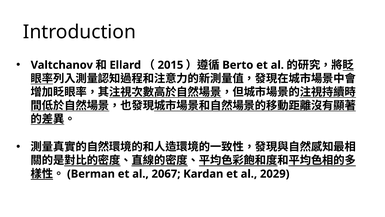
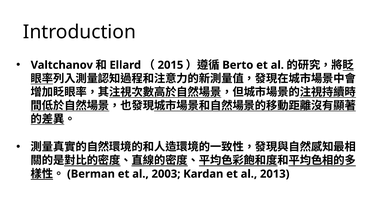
2067: 2067 -> 2003
2029: 2029 -> 2013
